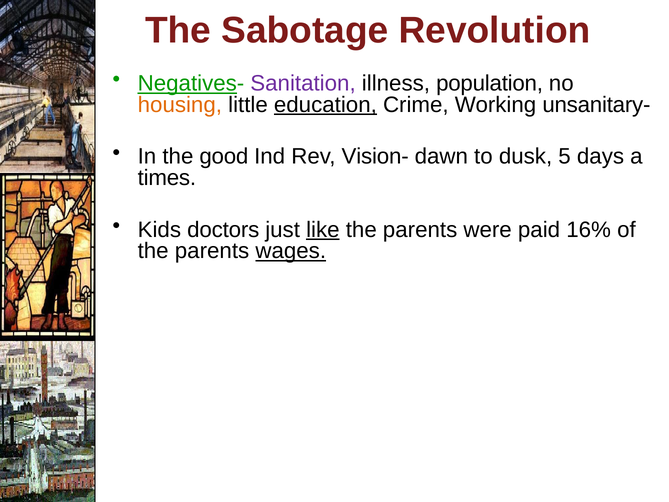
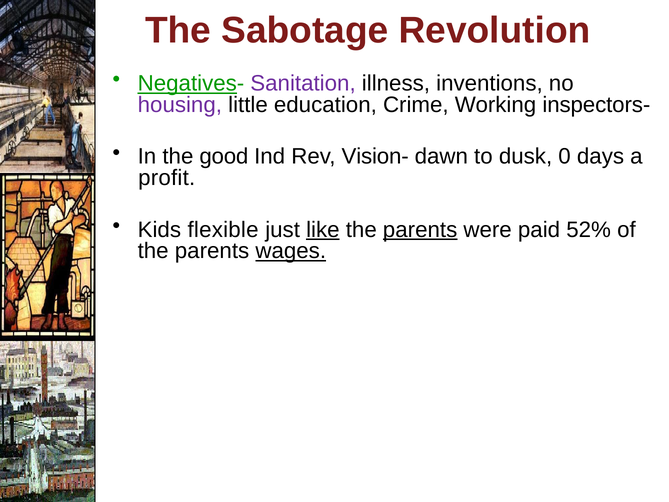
population: population -> inventions
housing colour: orange -> purple
education underline: present -> none
unsanitary-: unsanitary- -> inspectors-
5: 5 -> 0
times: times -> profit
doctors: doctors -> flexible
parents at (420, 230) underline: none -> present
16%: 16% -> 52%
